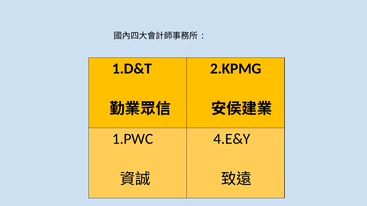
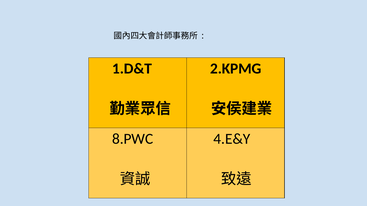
1.PWC: 1.PWC -> 8.PWC
